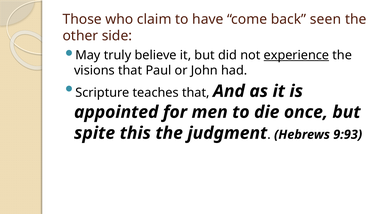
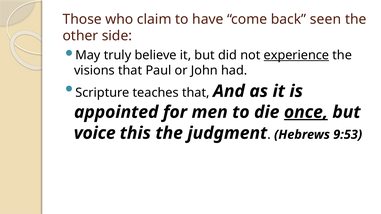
once underline: none -> present
spite: spite -> voice
9:93: 9:93 -> 9:53
